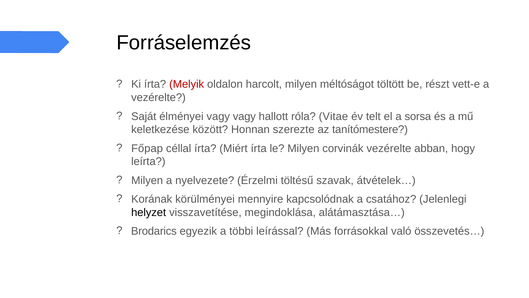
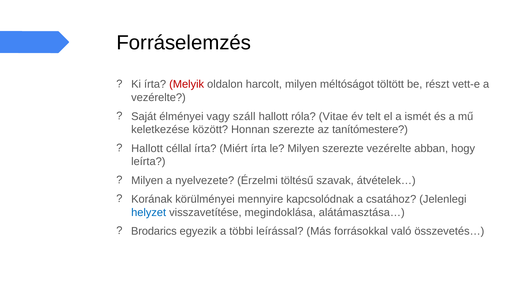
vagy vagy: vagy -> száll
sorsa: sorsa -> ismét
Főpap at (147, 148): Főpap -> Hallott
Milyen corvinák: corvinák -> szerezte
helyzet colour: black -> blue
